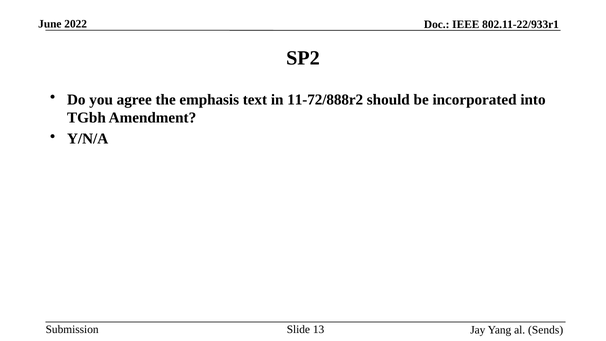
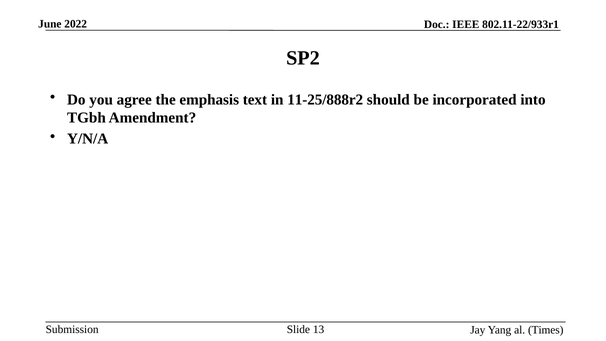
11-72/888r2: 11-72/888r2 -> 11-25/888r2
Sends: Sends -> Times
